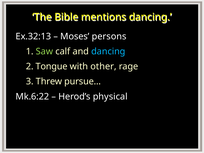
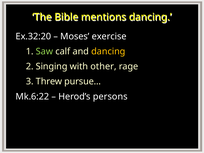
Ex.32:13: Ex.32:13 -> Ex.32:20
persons: persons -> exercise
dancing at (108, 51) colour: light blue -> yellow
Tongue: Tongue -> Singing
physical: physical -> persons
